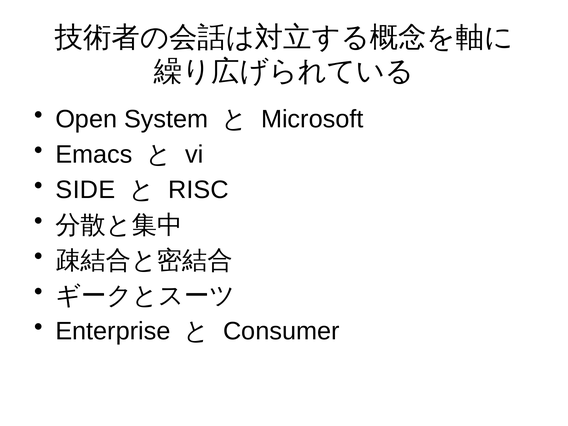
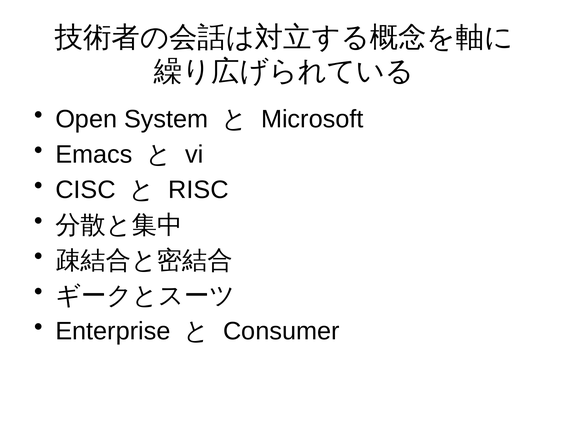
SIDE: SIDE -> CISC
